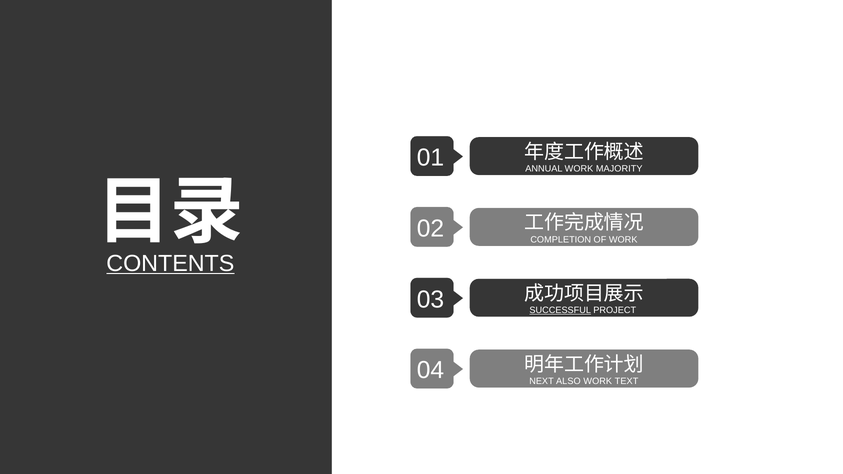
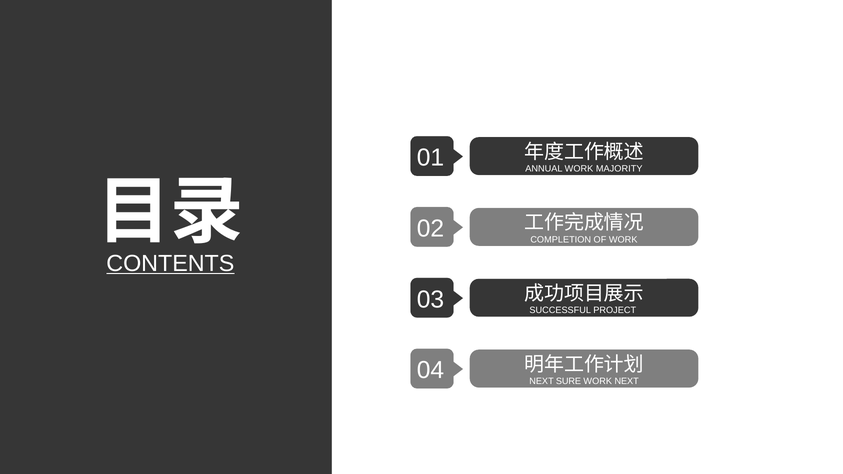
SUCCESSFUL underline: present -> none
ALSO: ALSO -> SURE
WORK TEXT: TEXT -> NEXT
